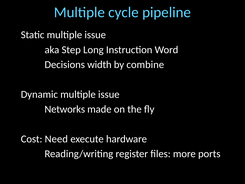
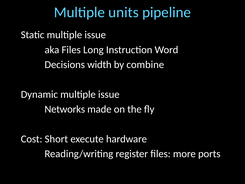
cycle: cycle -> units
aka Step: Step -> Files
Need: Need -> Short
